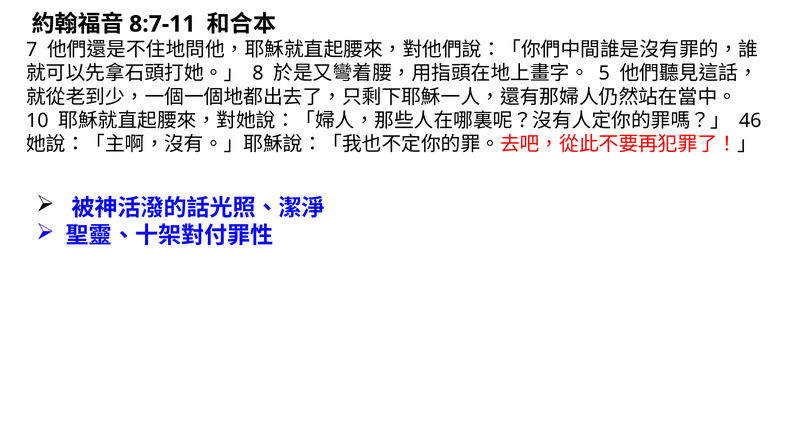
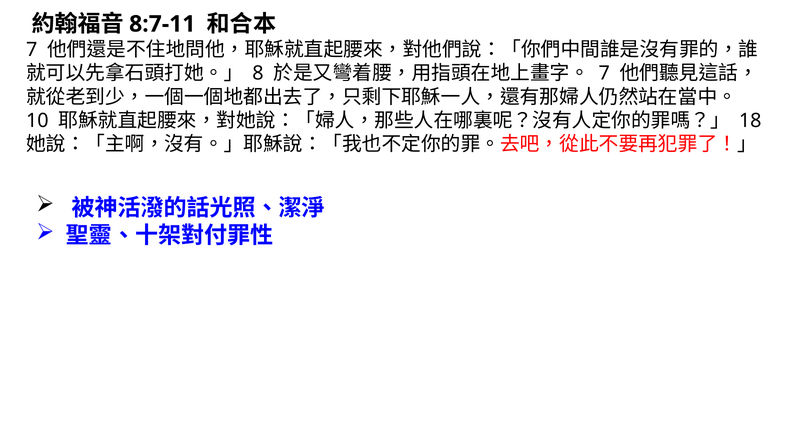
5 at (604, 73): 5 -> 7
46: 46 -> 18
